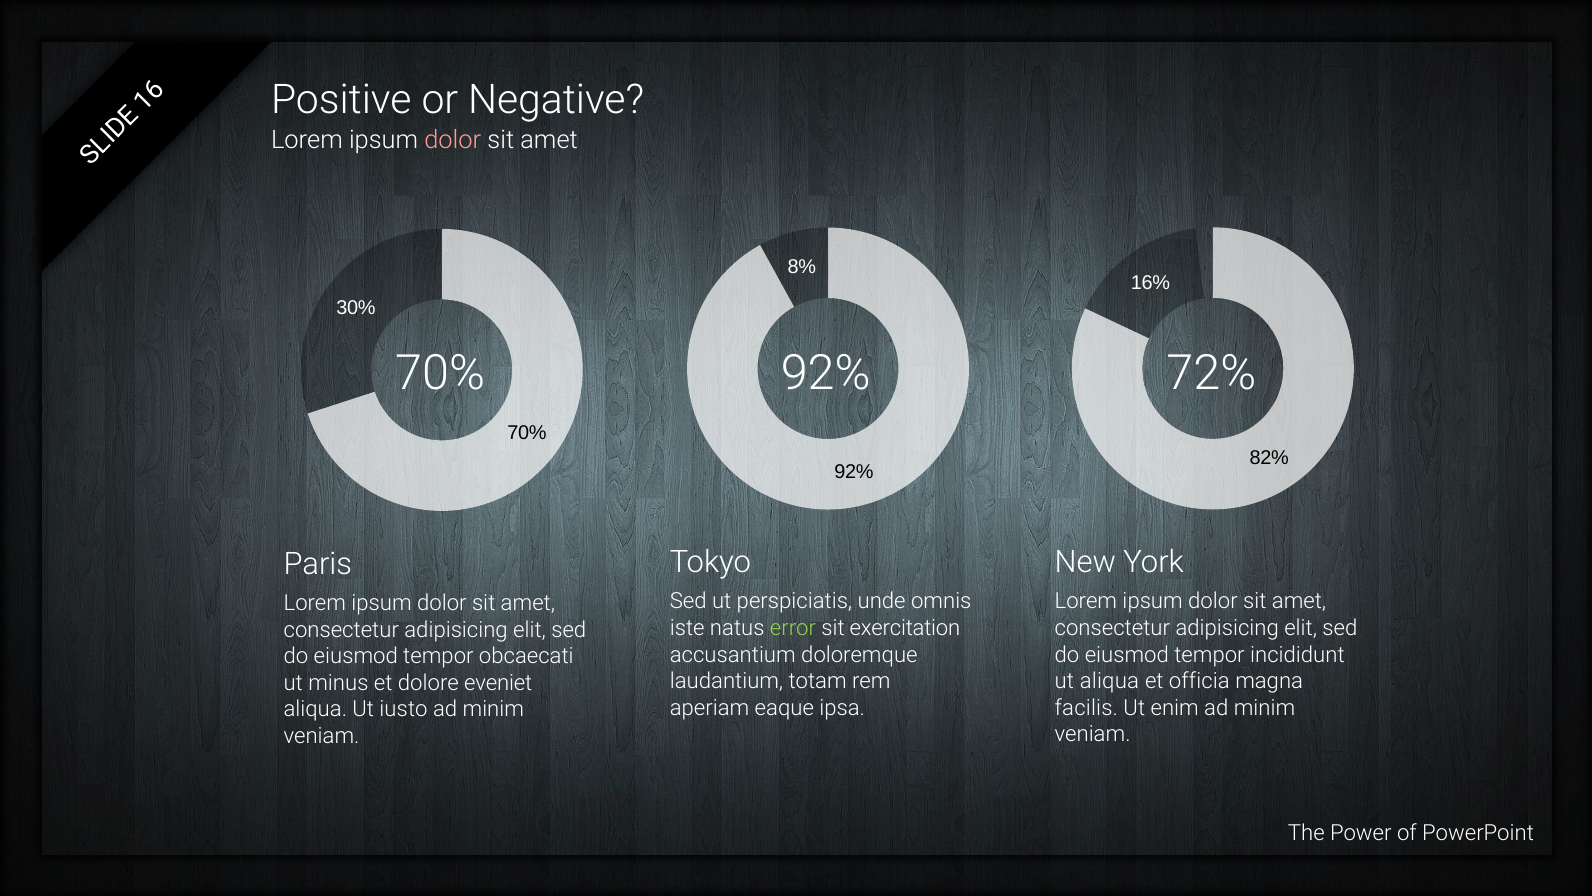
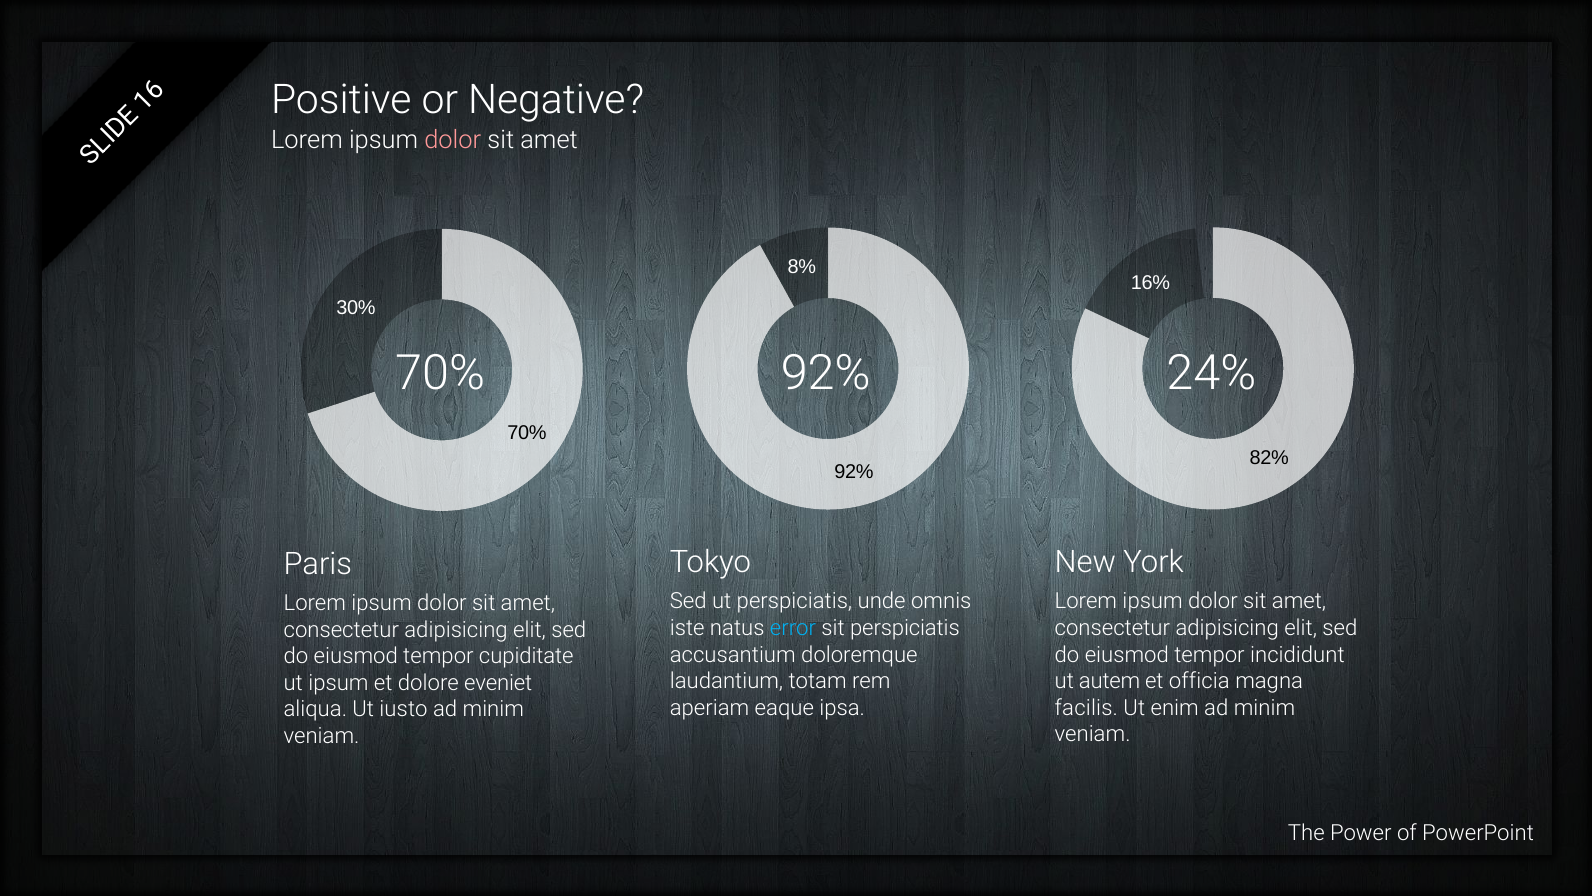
72%: 72% -> 24%
error colour: light green -> light blue
sit exercitation: exercitation -> perspiciatis
obcaecati: obcaecati -> cupiditate
ut aliqua: aliqua -> autem
ut minus: minus -> ipsum
